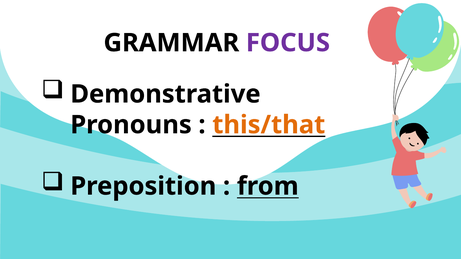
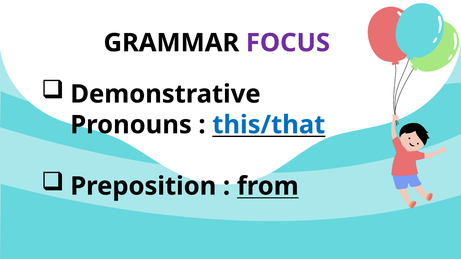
this/that colour: orange -> blue
